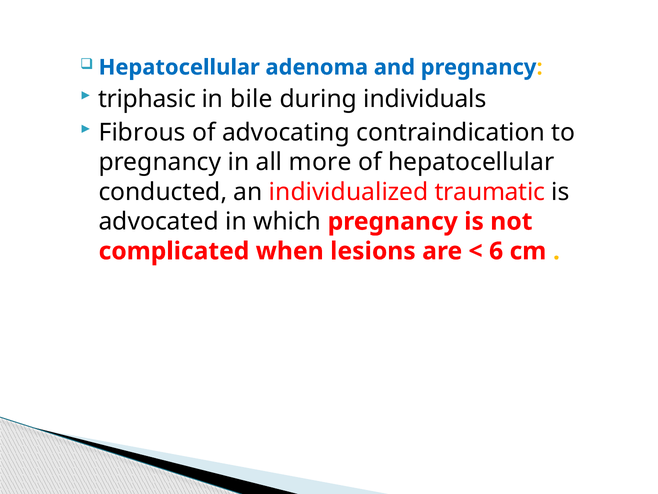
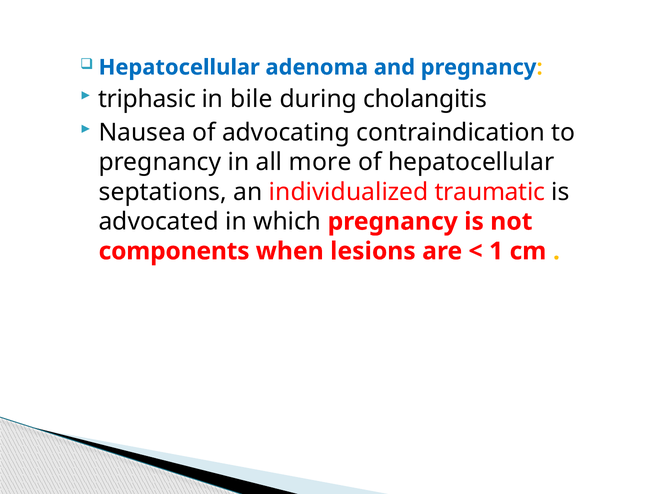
individuals: individuals -> cholangitis
Fibrous: Fibrous -> Nausea
conducted: conducted -> septations
complicated: complicated -> components
6: 6 -> 1
